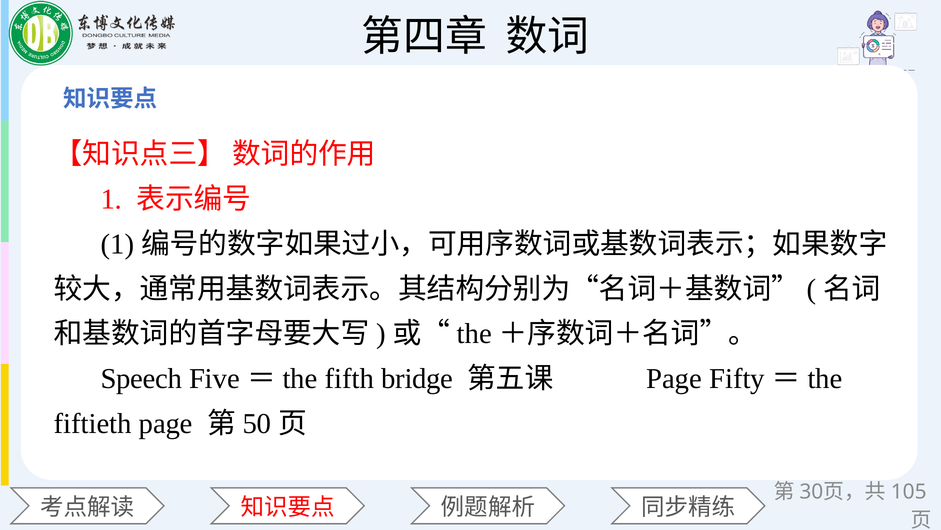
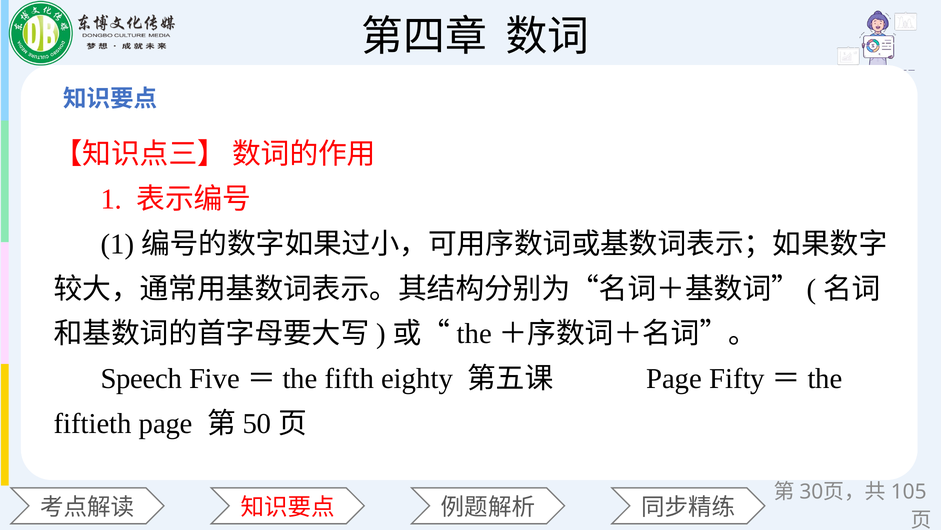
bridge: bridge -> eighty
